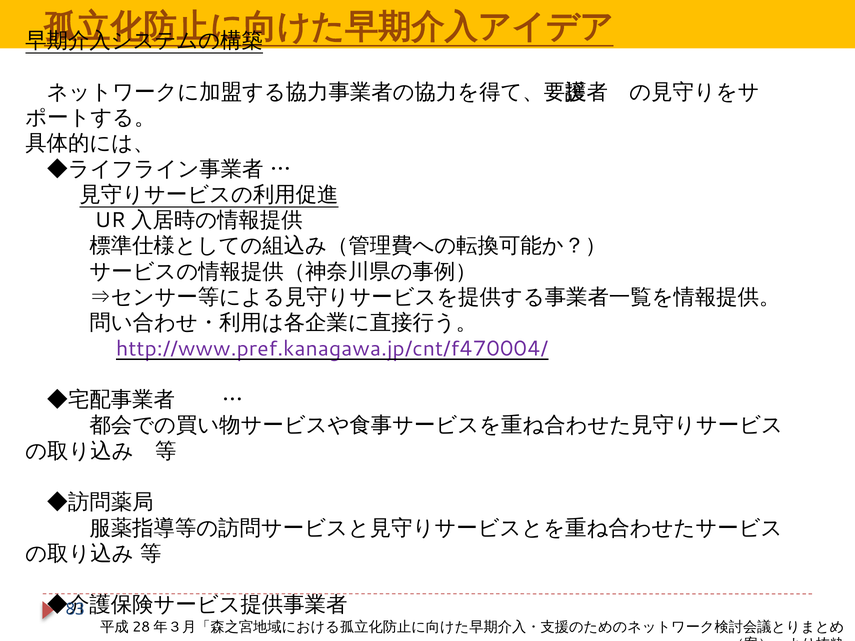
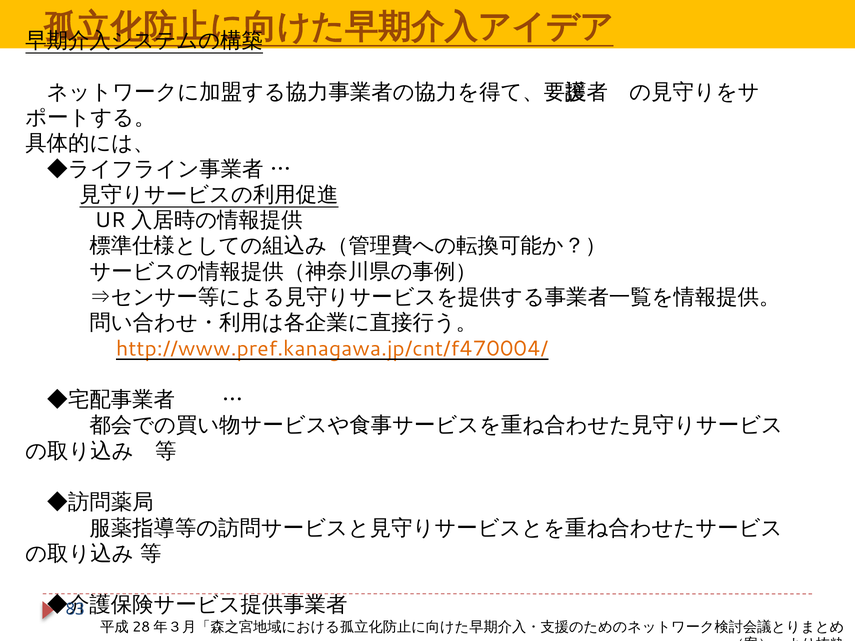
http://www.pref.kanagawa.jp/cnt/f470004/ colour: purple -> orange
